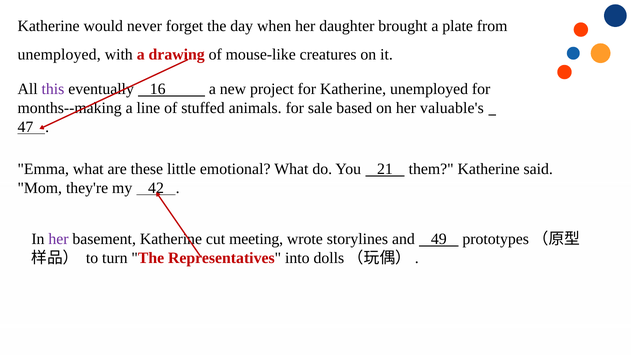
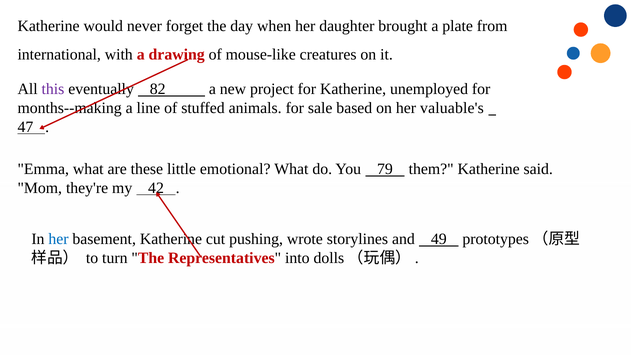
unemployed at (59, 55): unemployed -> international
16: 16 -> 82
21: 21 -> 79
her at (58, 239) colour: purple -> blue
meeting: meeting -> pushing
